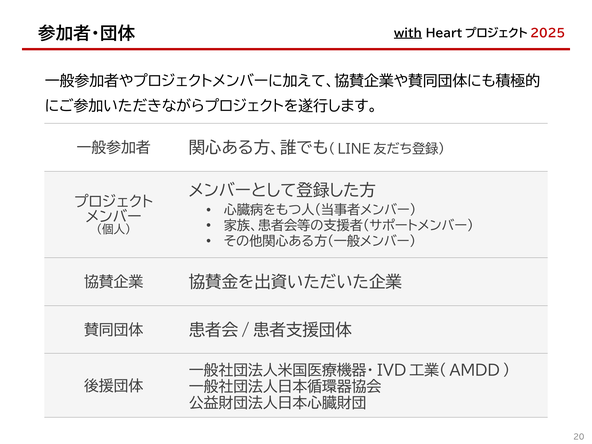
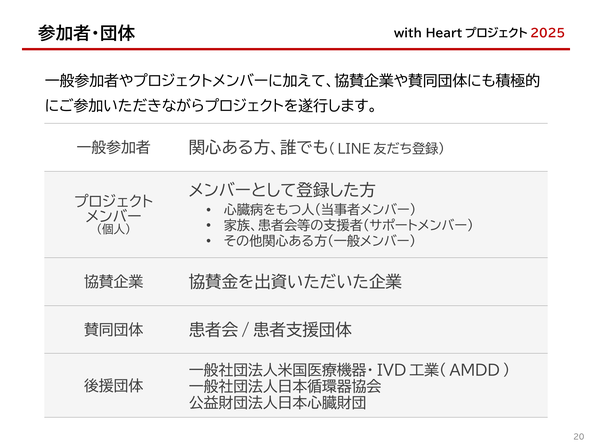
with underline: present -> none
